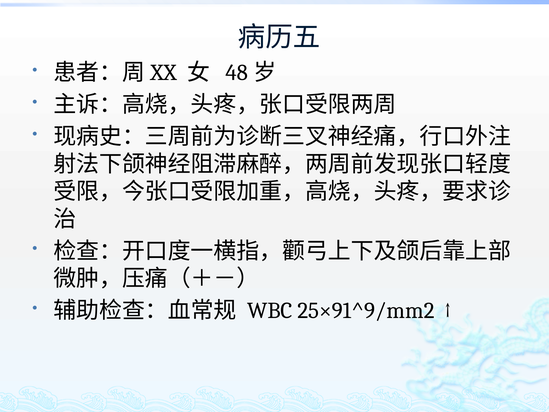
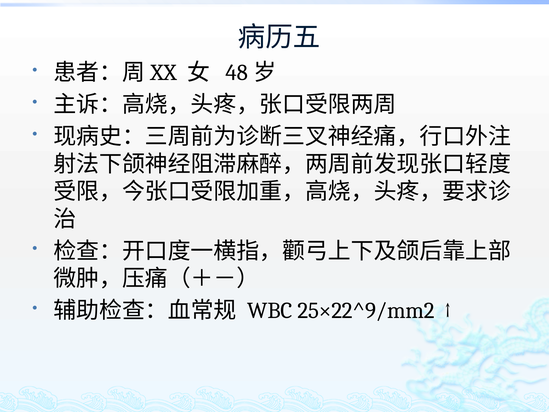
25×91^9/mm2: 25×91^9/mm2 -> 25×22^9/mm2
